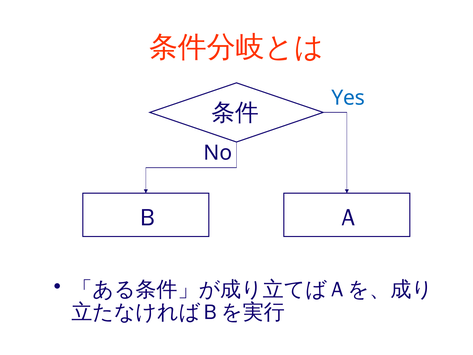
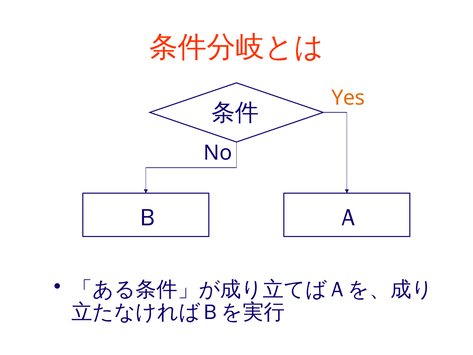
Yes colour: blue -> orange
